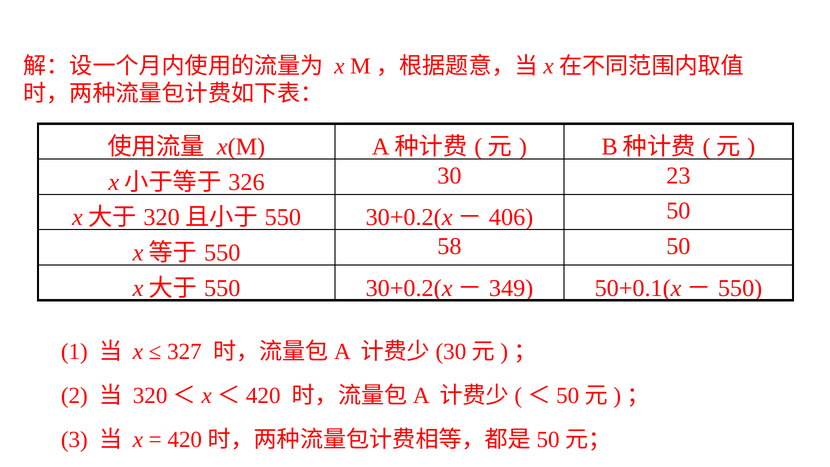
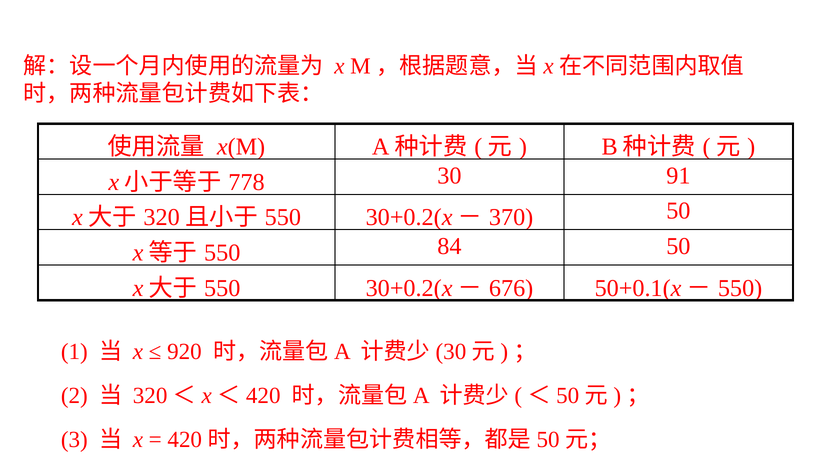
326: 326 -> 778
23: 23 -> 91
406: 406 -> 370
58: 58 -> 84
349: 349 -> 676
327: 327 -> 920
